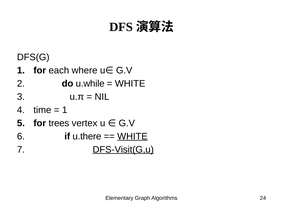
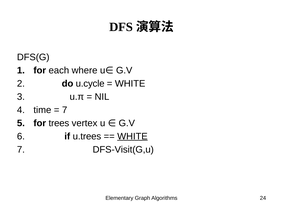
u.while: u.while -> u.cycle
1 at (65, 110): 1 -> 7
u.there: u.there -> u.trees
DFS-Visit(G,u underline: present -> none
